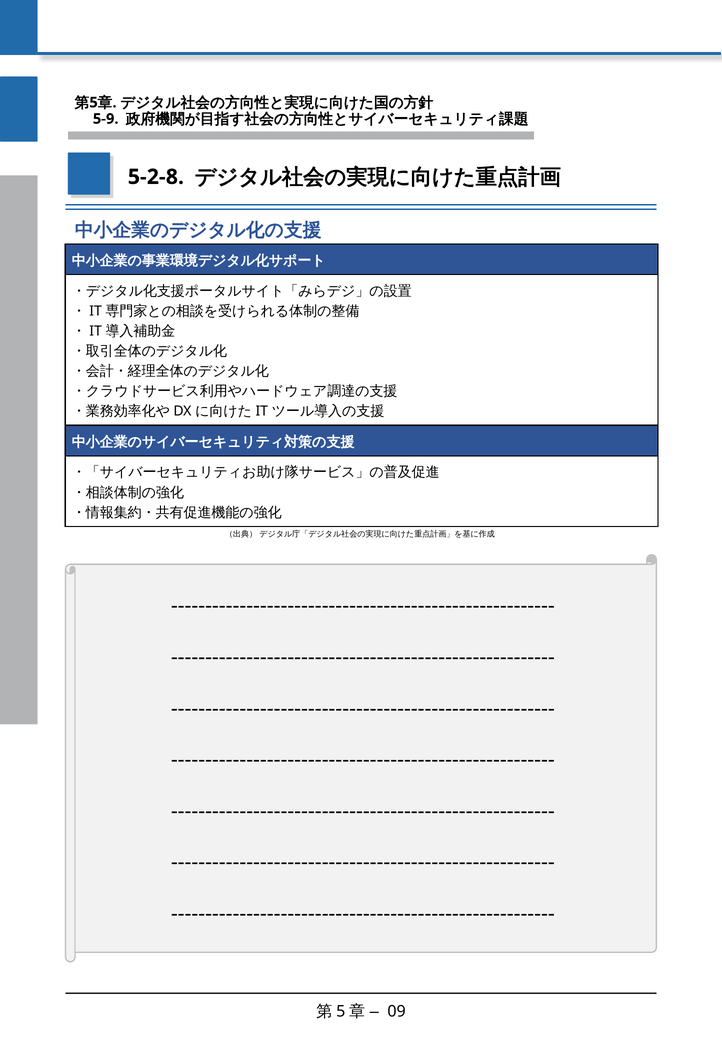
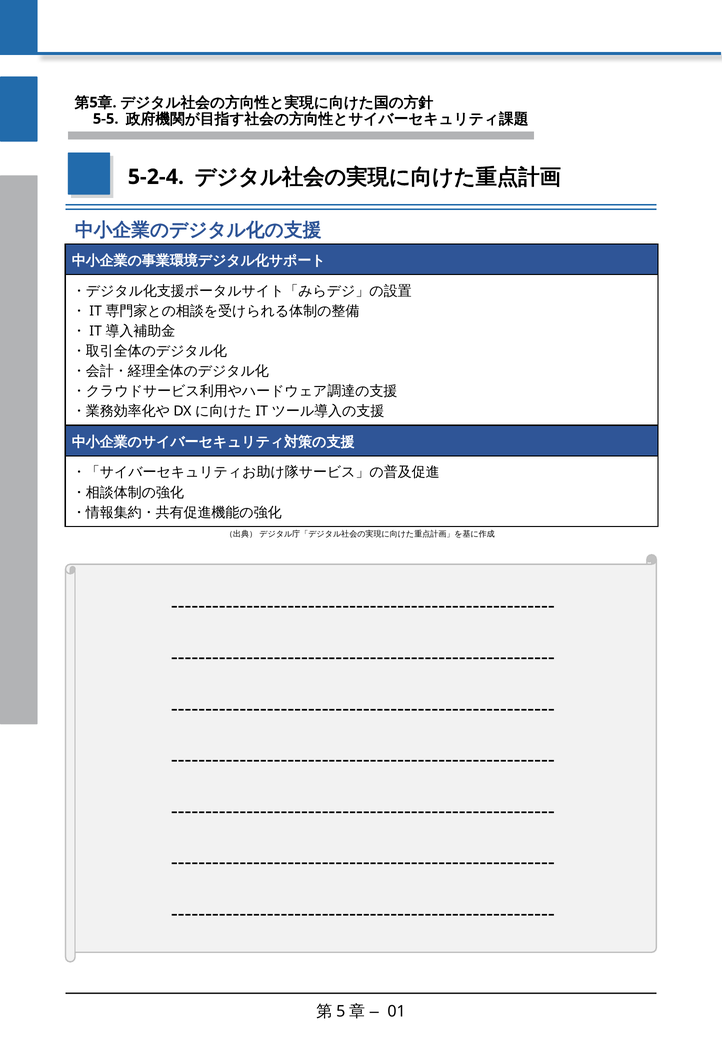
5-9: 5-9 -> 5-5
5-2-8: 5-2-8 -> 5-2-4
09: 09 -> 01
